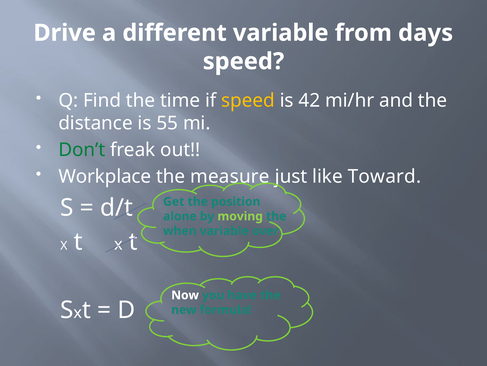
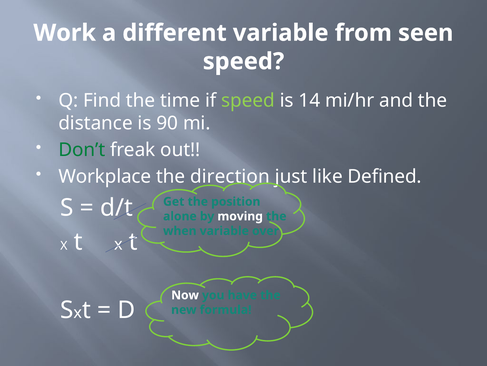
Drive: Drive -> Work
days: days -> seen
speed at (248, 100) colour: yellow -> light green
42: 42 -> 14
55: 55 -> 90
measure: measure -> direction
Toward: Toward -> Defined
moving colour: light green -> white
